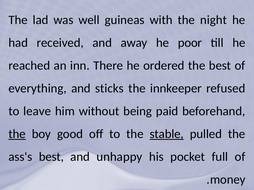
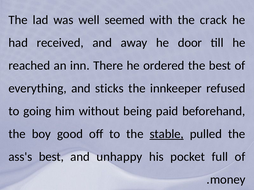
guineas: guineas -> seemed
night: night -> crack
poor: poor -> door
leave: leave -> going
the at (17, 134) underline: present -> none
